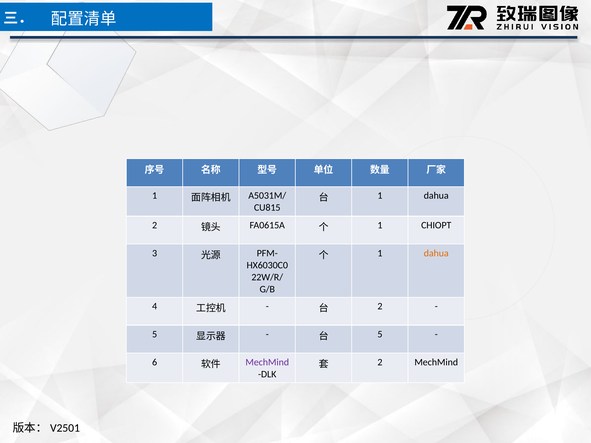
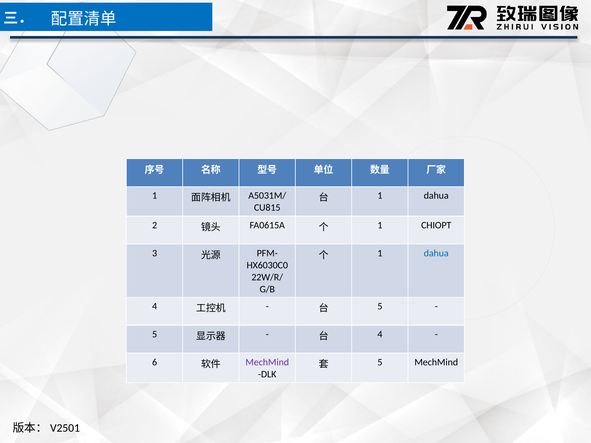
dahua at (436, 253) colour: orange -> blue
2 at (380, 306): 2 -> 5
5 at (380, 334): 5 -> 4
2 at (380, 362): 2 -> 5
